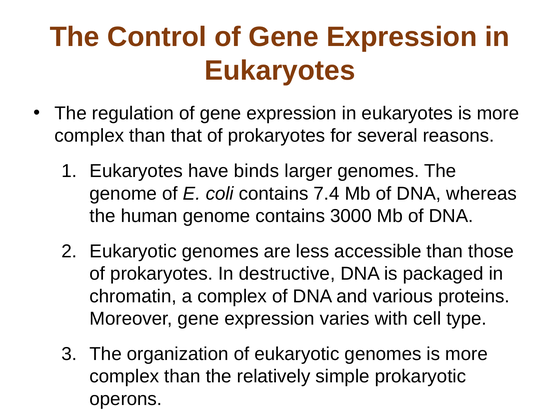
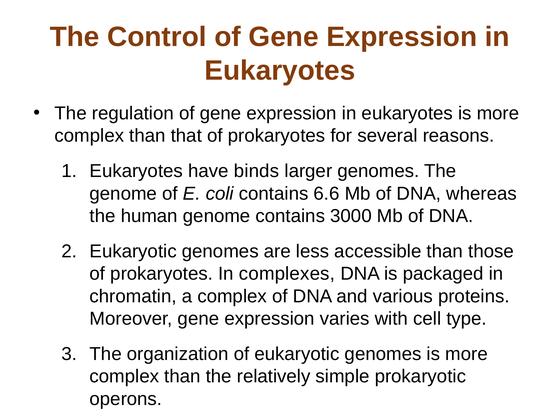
7.4: 7.4 -> 6.6
destructive: destructive -> complexes
